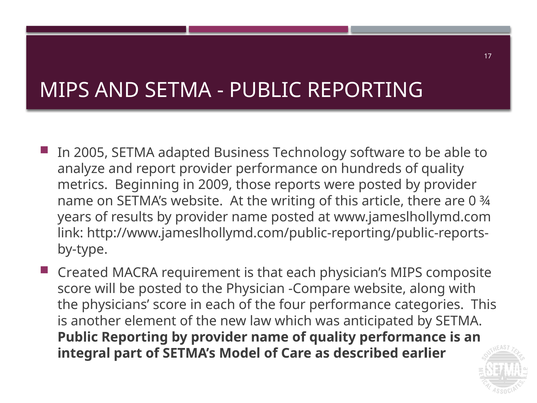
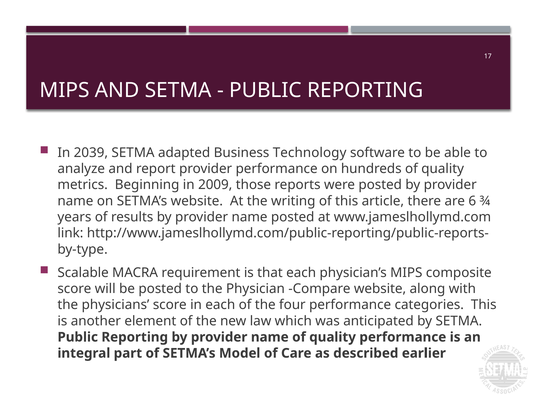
2005: 2005 -> 2039
0: 0 -> 6
Created: Created -> Scalable
